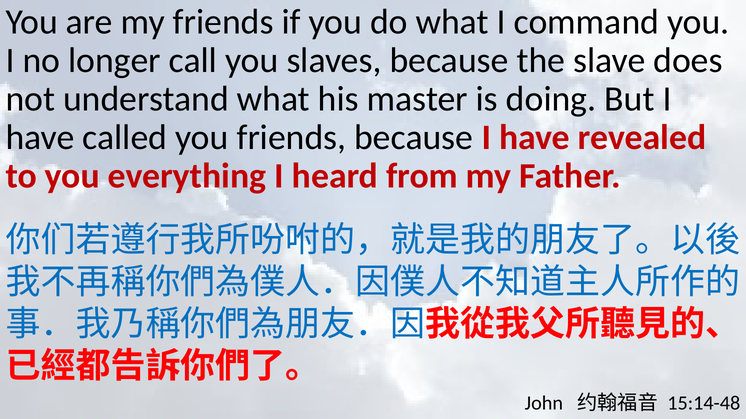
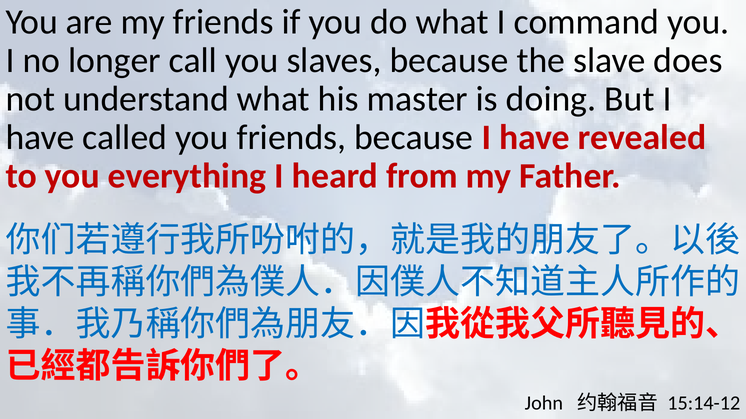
15:14-48: 15:14-48 -> 15:14-12
